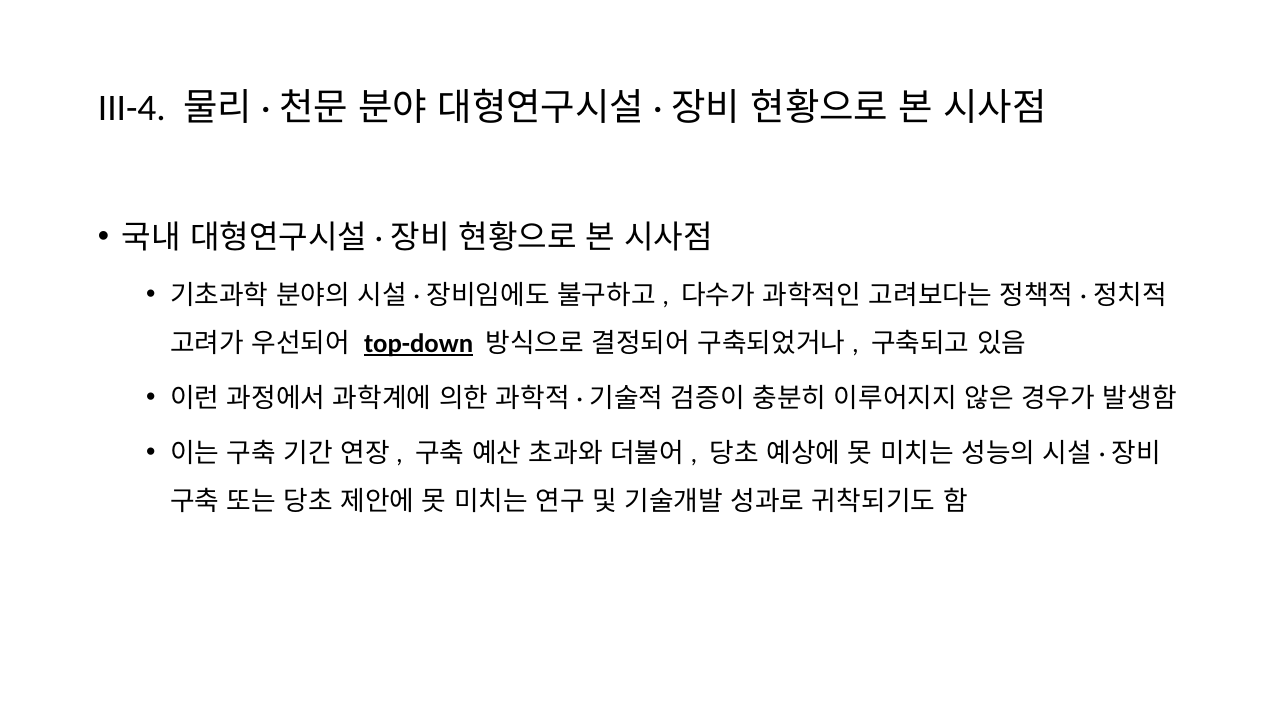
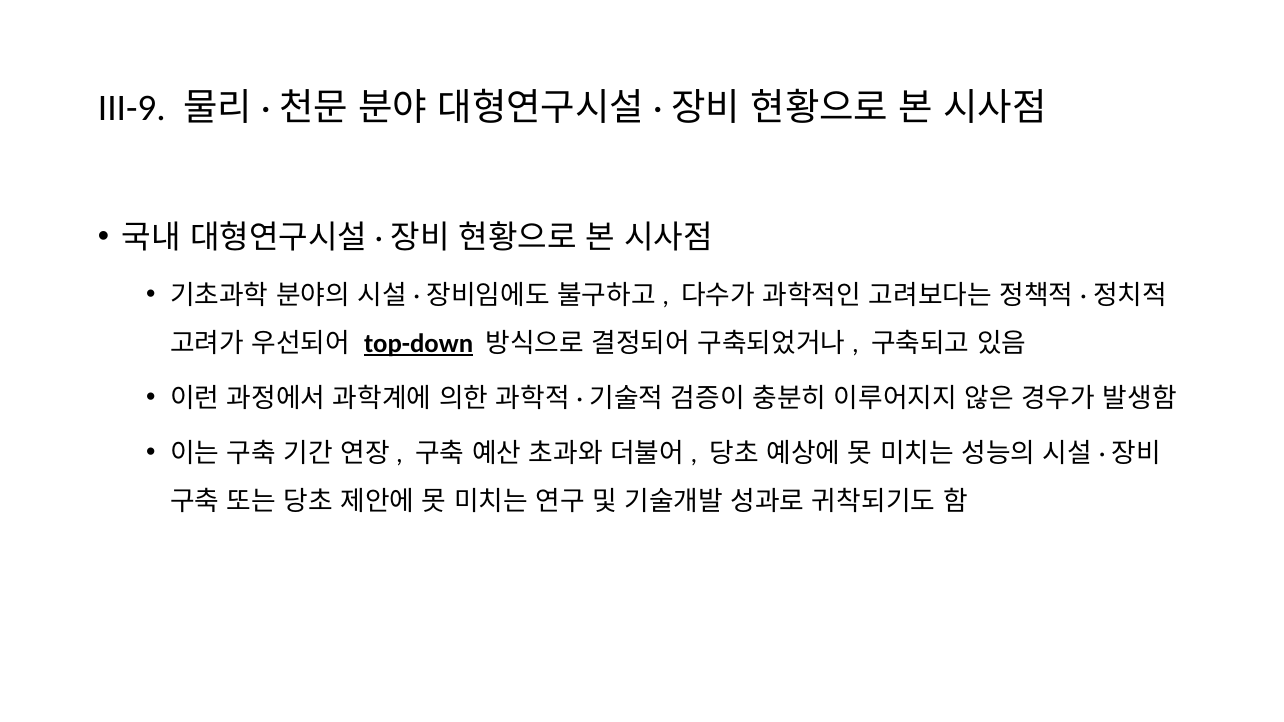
III-4: III-4 -> III-9
